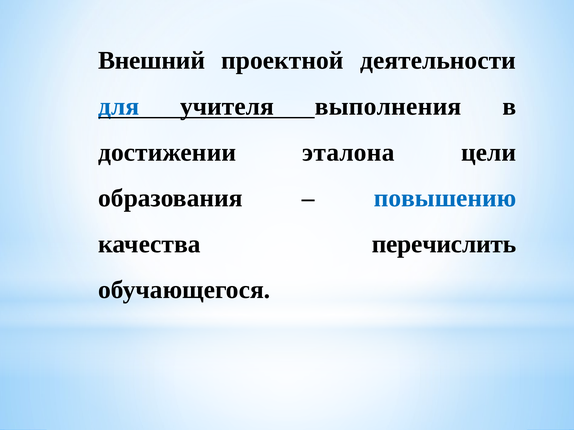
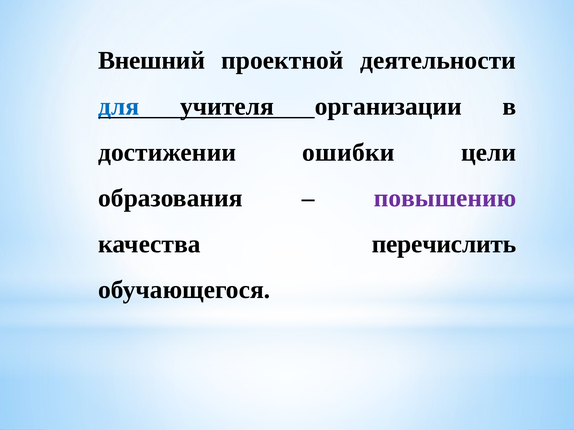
выполнения: выполнения -> организации
эталона: эталона -> ошибки
повышению colour: blue -> purple
